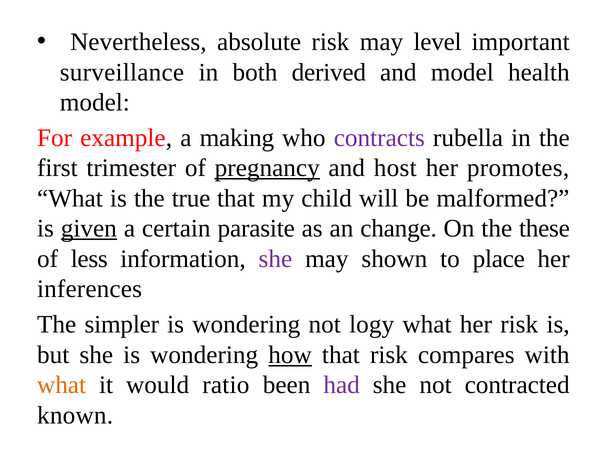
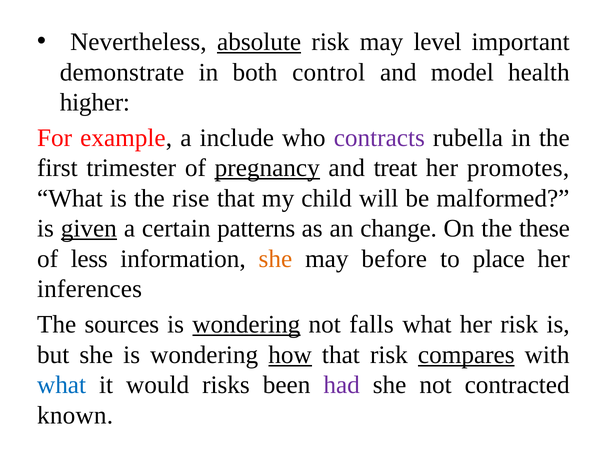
absolute underline: none -> present
surveillance: surveillance -> demonstrate
derived: derived -> control
model at (95, 103): model -> higher
making: making -> include
host: host -> treat
true: true -> rise
parasite: parasite -> patterns
she at (275, 259) colour: purple -> orange
shown: shown -> before
simpler: simpler -> sources
wondering at (246, 325) underline: none -> present
logy: logy -> falls
compares underline: none -> present
what at (62, 385) colour: orange -> blue
ratio: ratio -> risks
